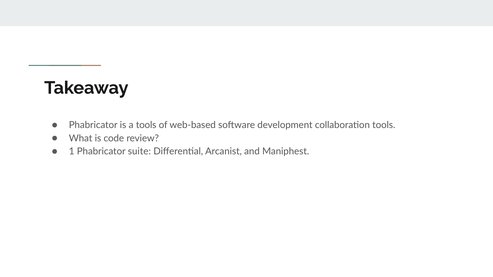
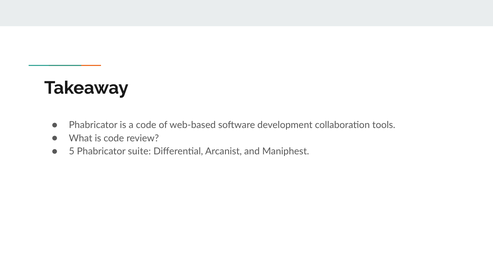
a tools: tools -> code
1: 1 -> 5
